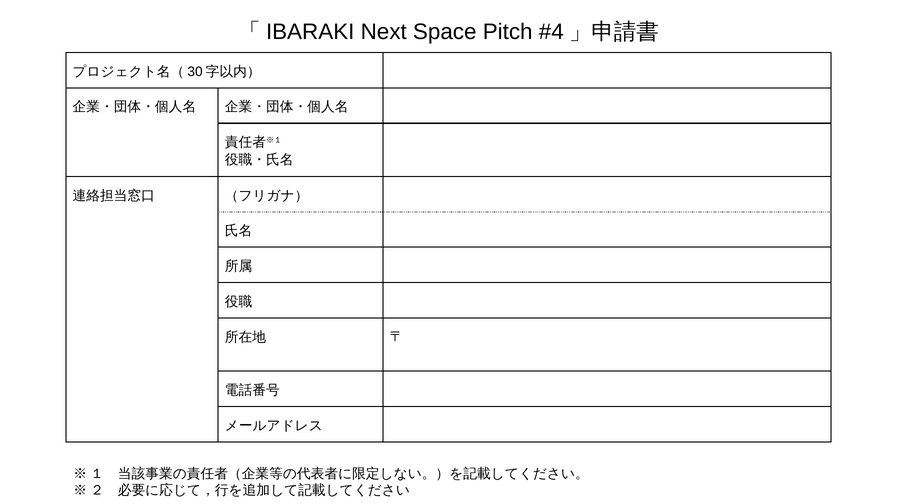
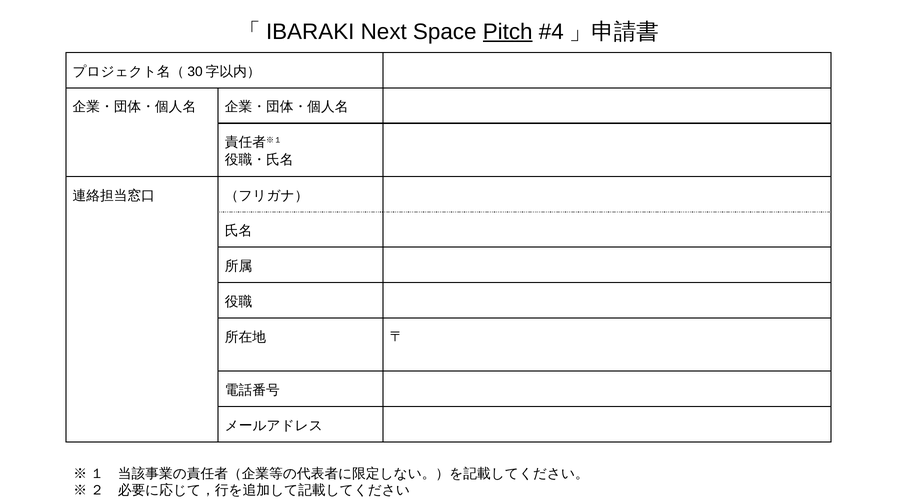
Pitch underline: none -> present
